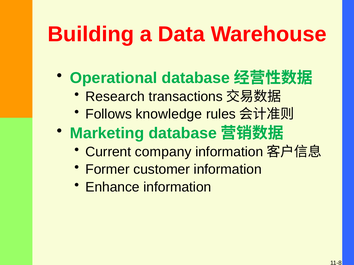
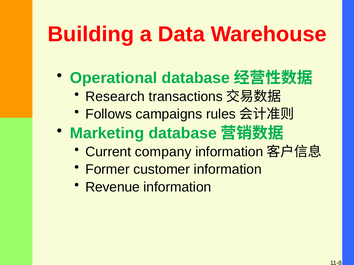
knowledge: knowledge -> campaigns
Enhance: Enhance -> Revenue
